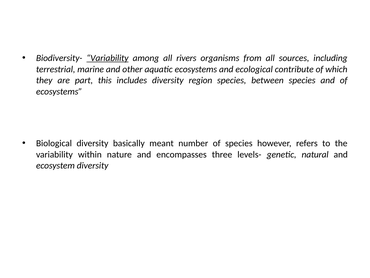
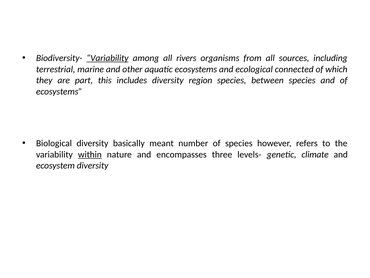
contribute: contribute -> connected
within underline: none -> present
natural: natural -> climate
